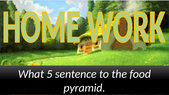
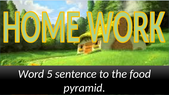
What: What -> Word
